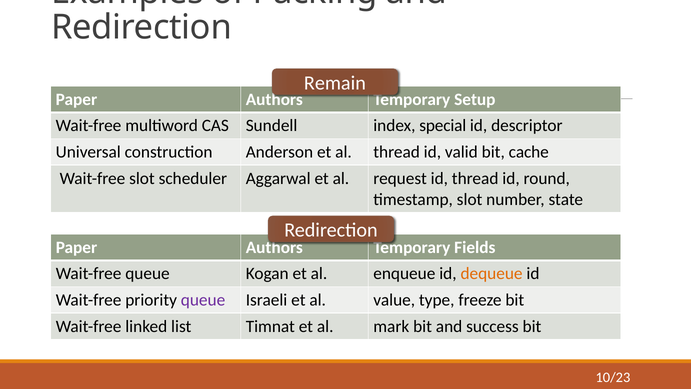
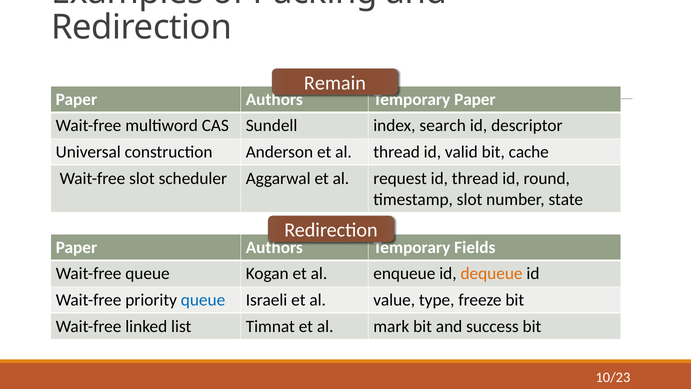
Setup at (475, 99): Setup -> Paper
special: special -> search
queue at (203, 300) colour: purple -> blue
